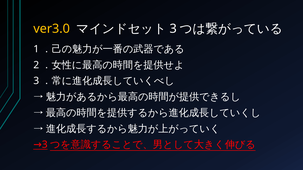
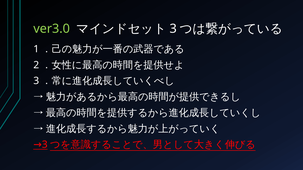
ver3.0 colour: yellow -> light green
